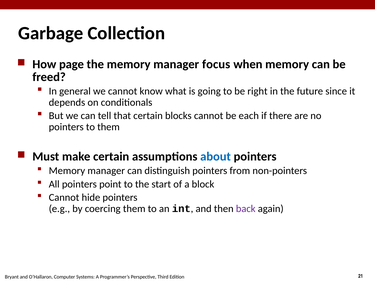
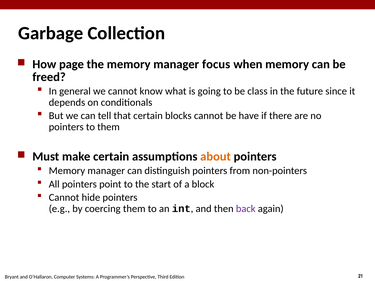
right: right -> class
each: each -> have
about colour: blue -> orange
